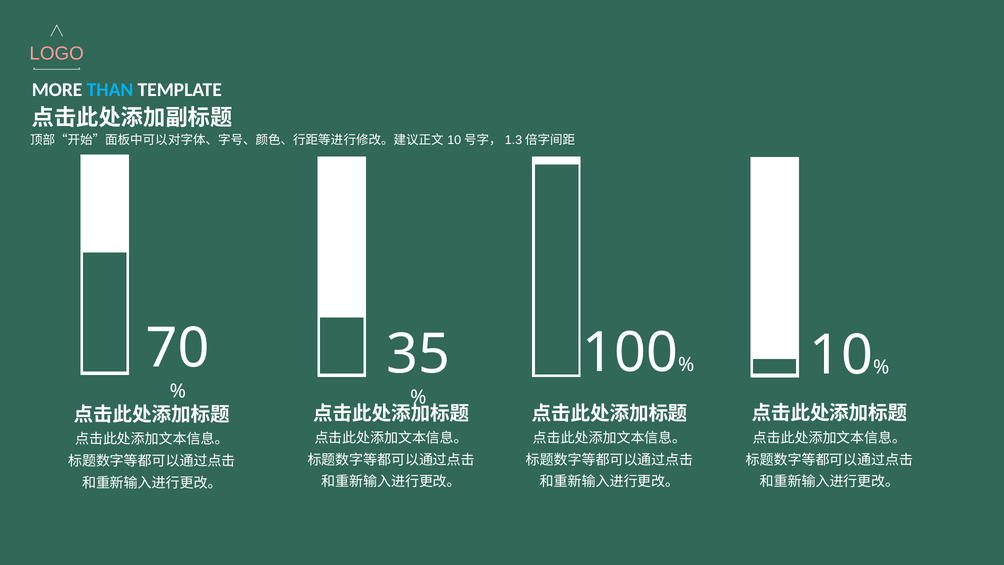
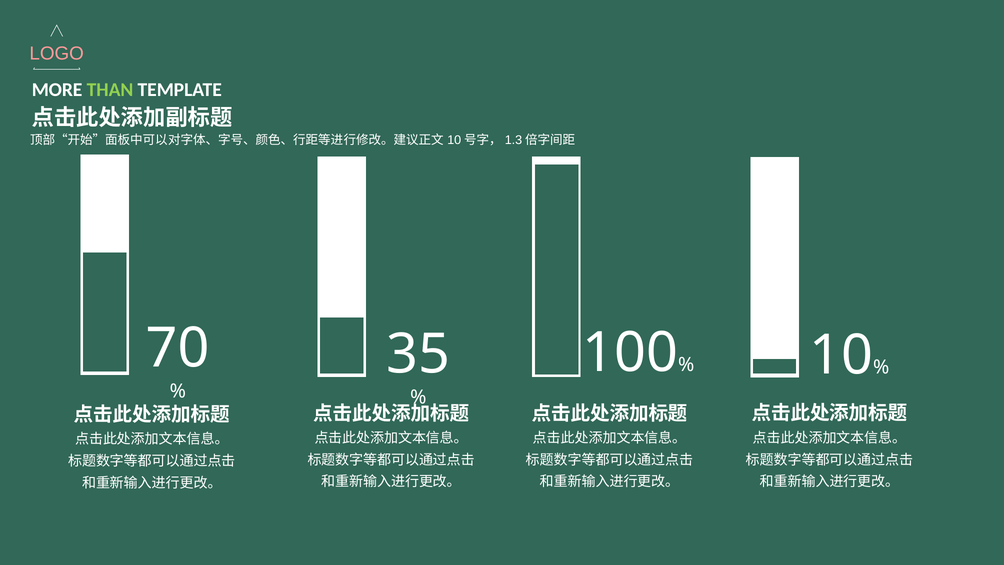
THAN colour: light blue -> light green
